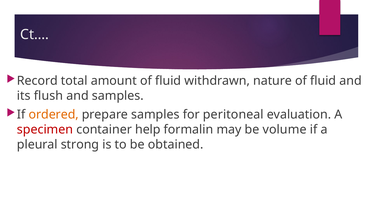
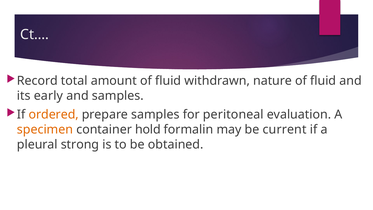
flush: flush -> early
specimen colour: red -> orange
help: help -> hold
volume: volume -> current
